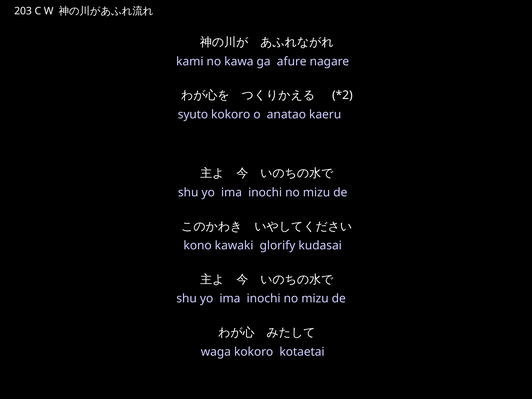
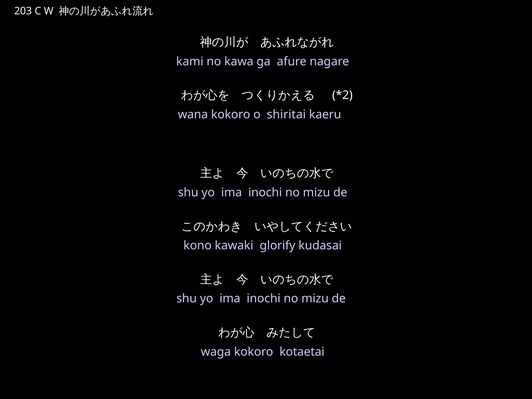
syuto: syuto -> wana
anatao: anatao -> shiritai
